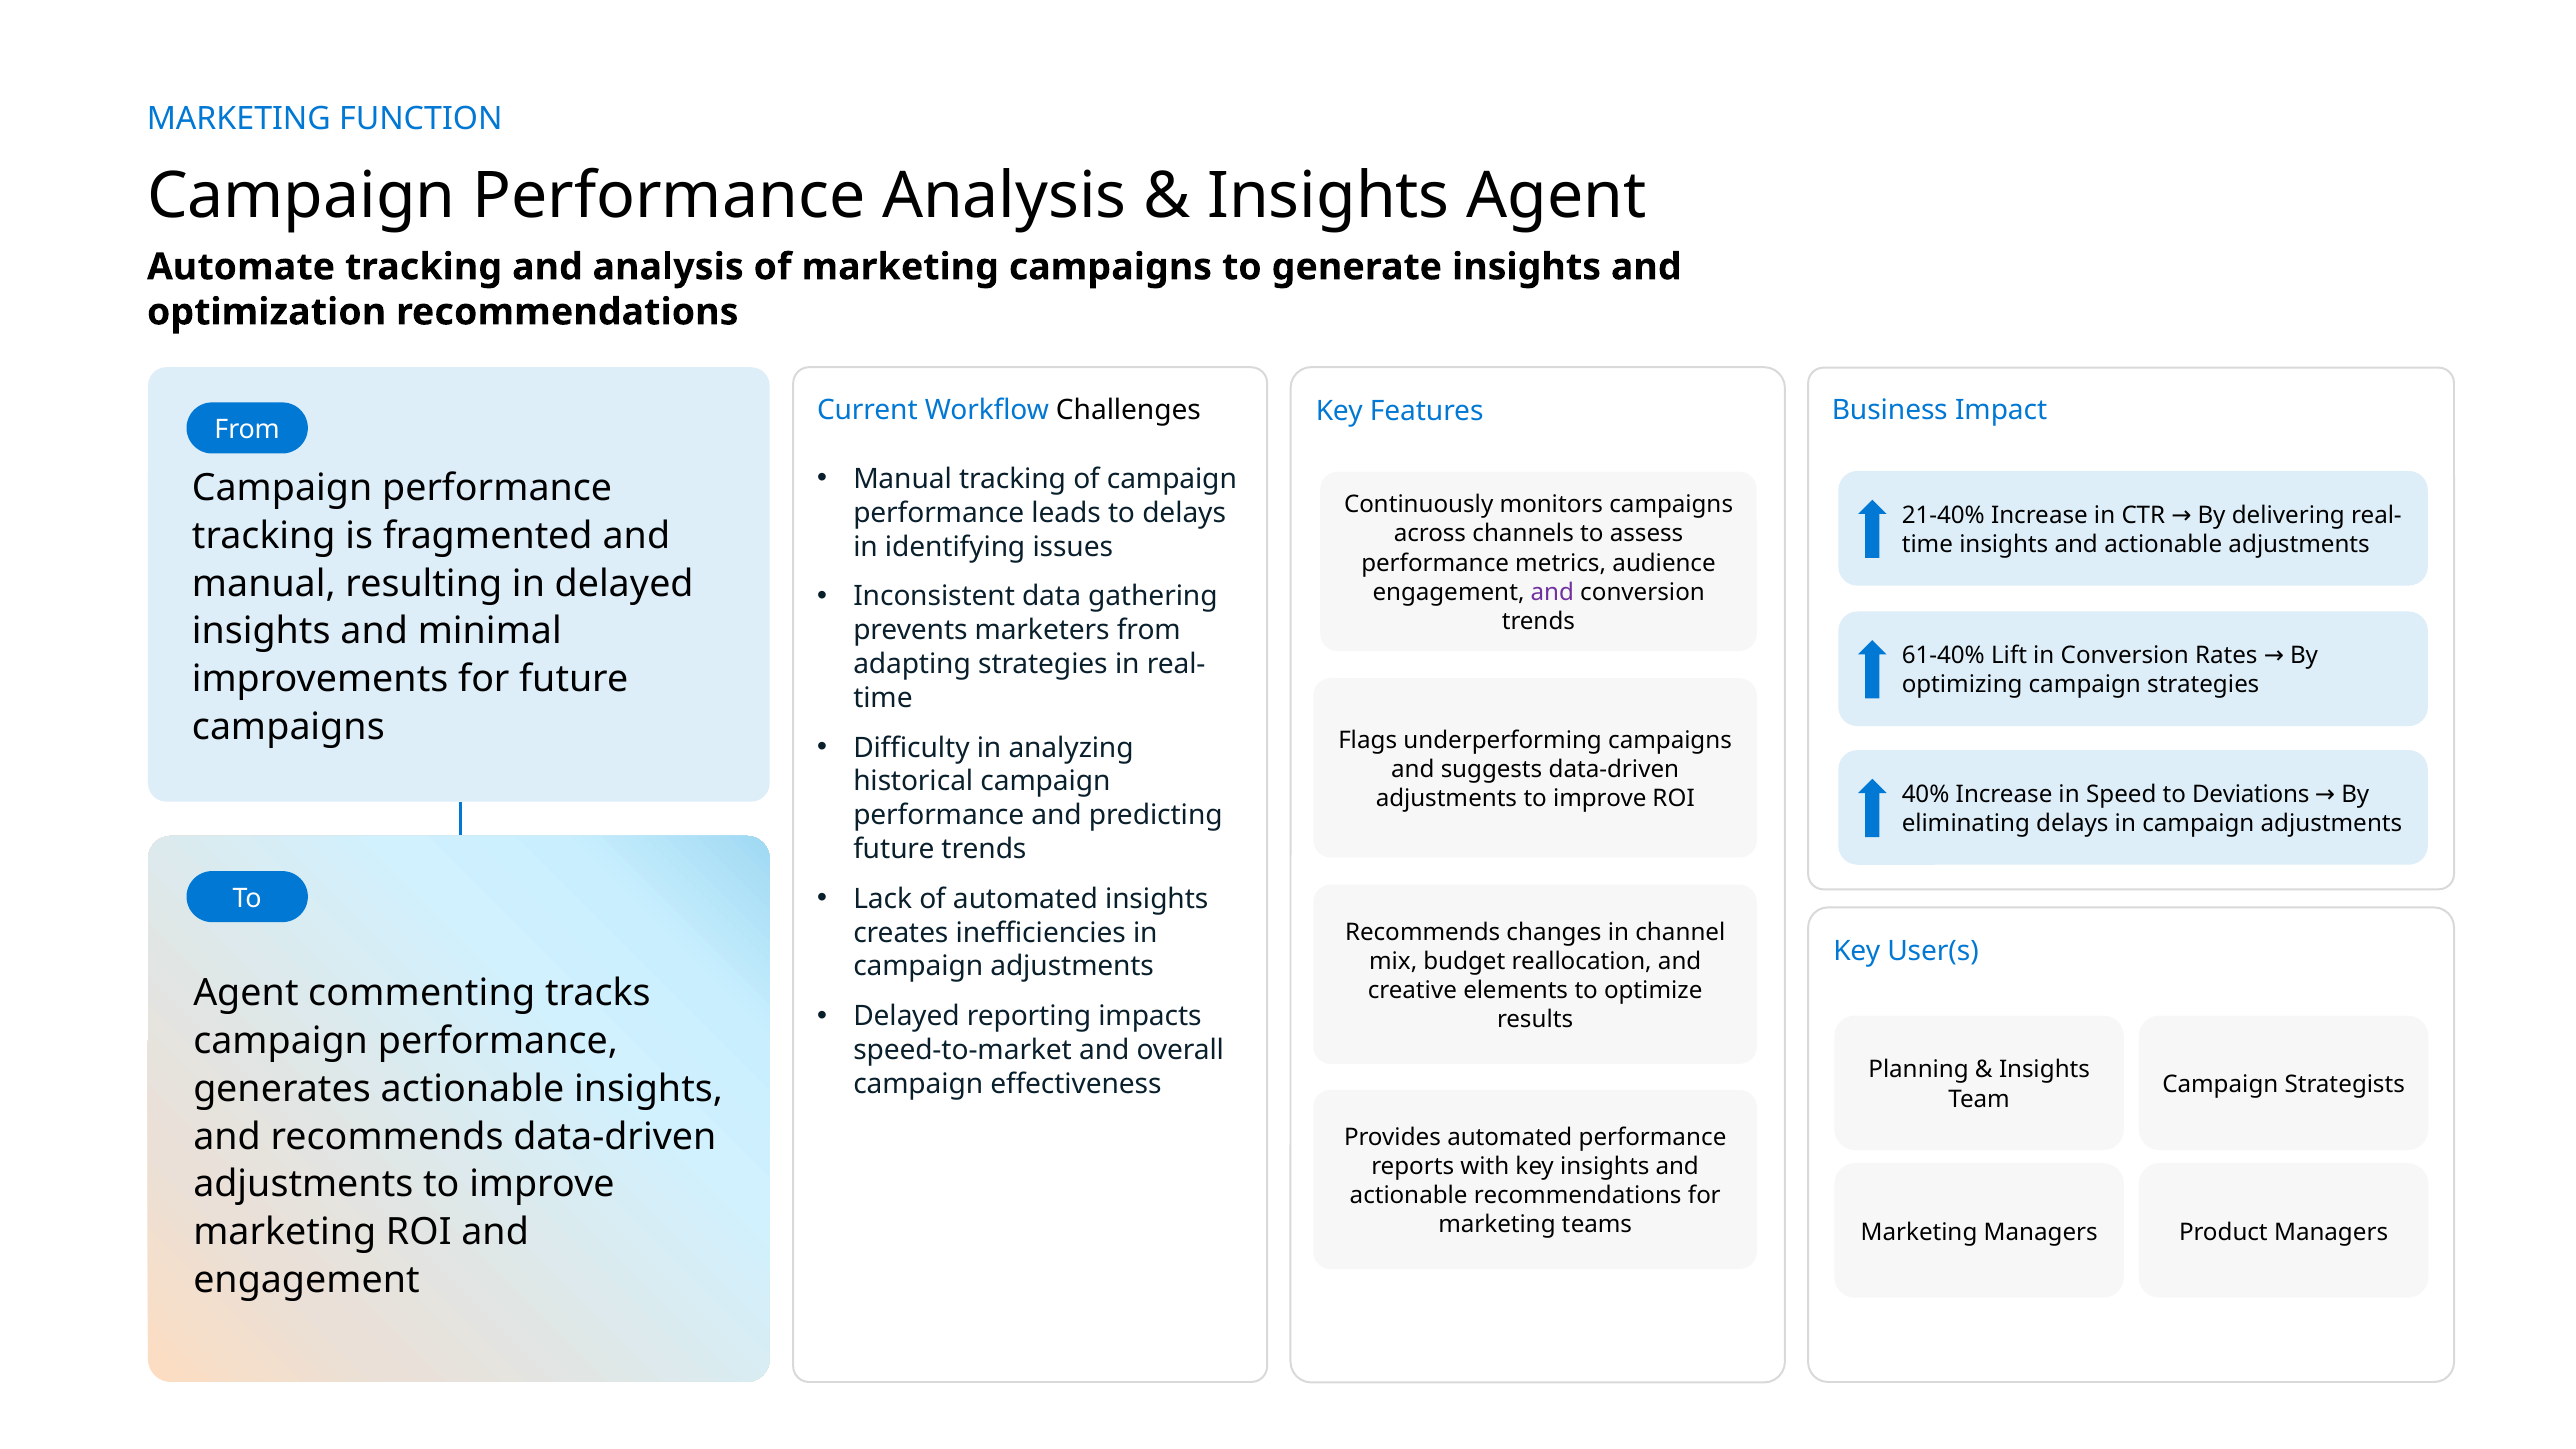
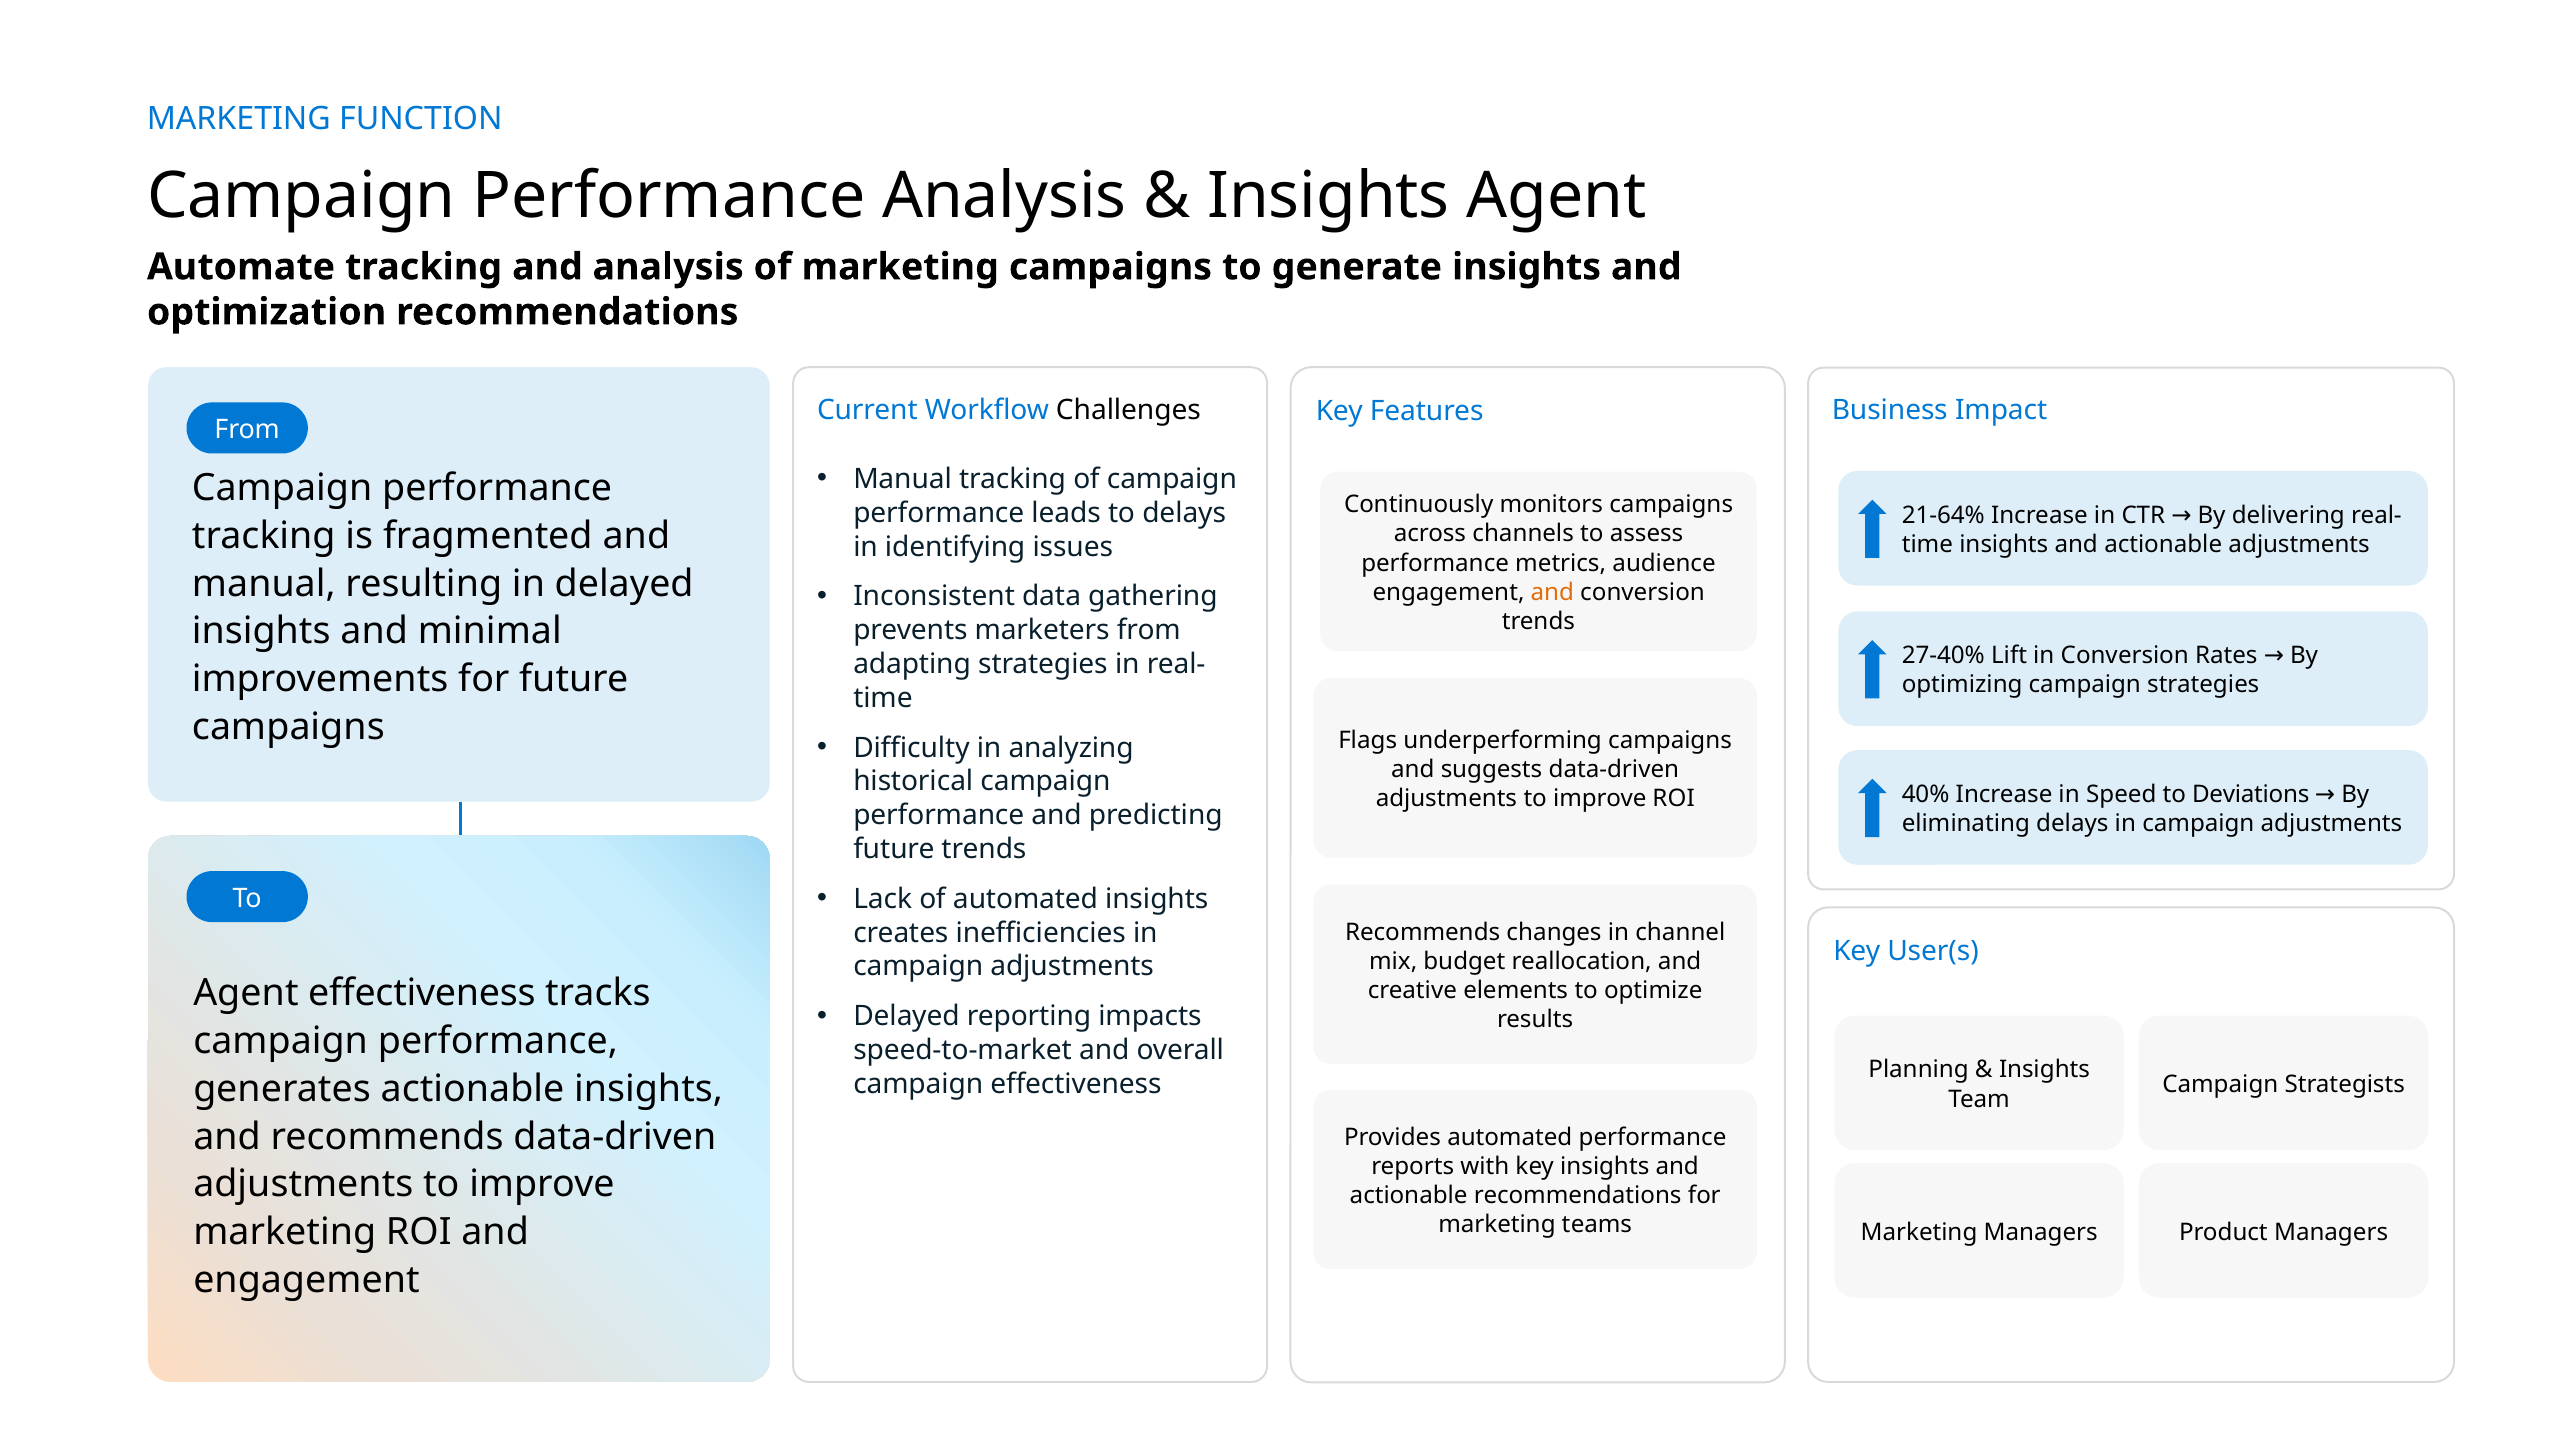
21-40%: 21-40% -> 21-64%
and at (1552, 592) colour: purple -> orange
61-40%: 61-40% -> 27-40%
Agent commenting: commenting -> effectiveness
